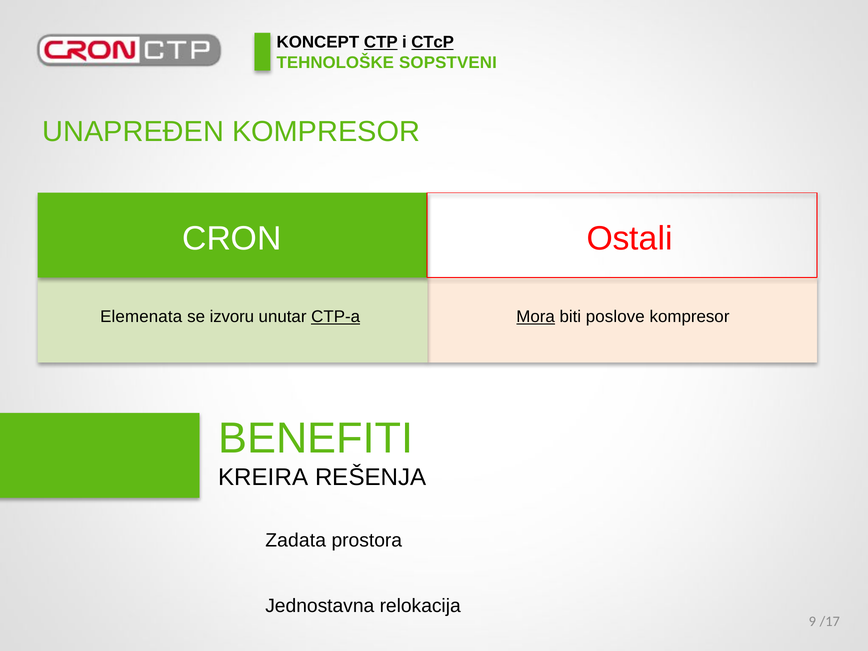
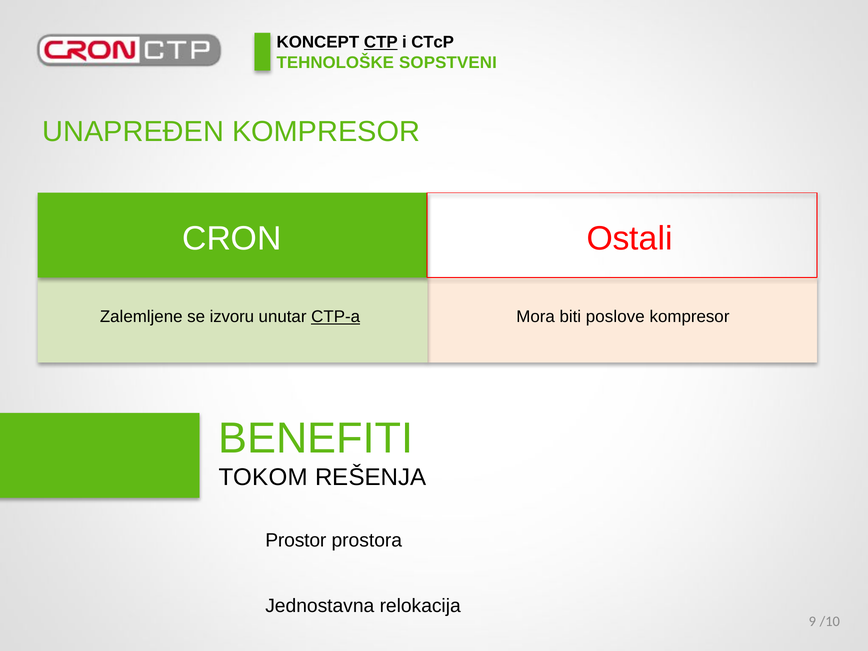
CTcP underline: present -> none
Elemenata: Elemenata -> Zalemljene
Mora underline: present -> none
KREIRA: KREIRA -> TOKOM
Zadata: Zadata -> Prostor
/17: /17 -> /10
